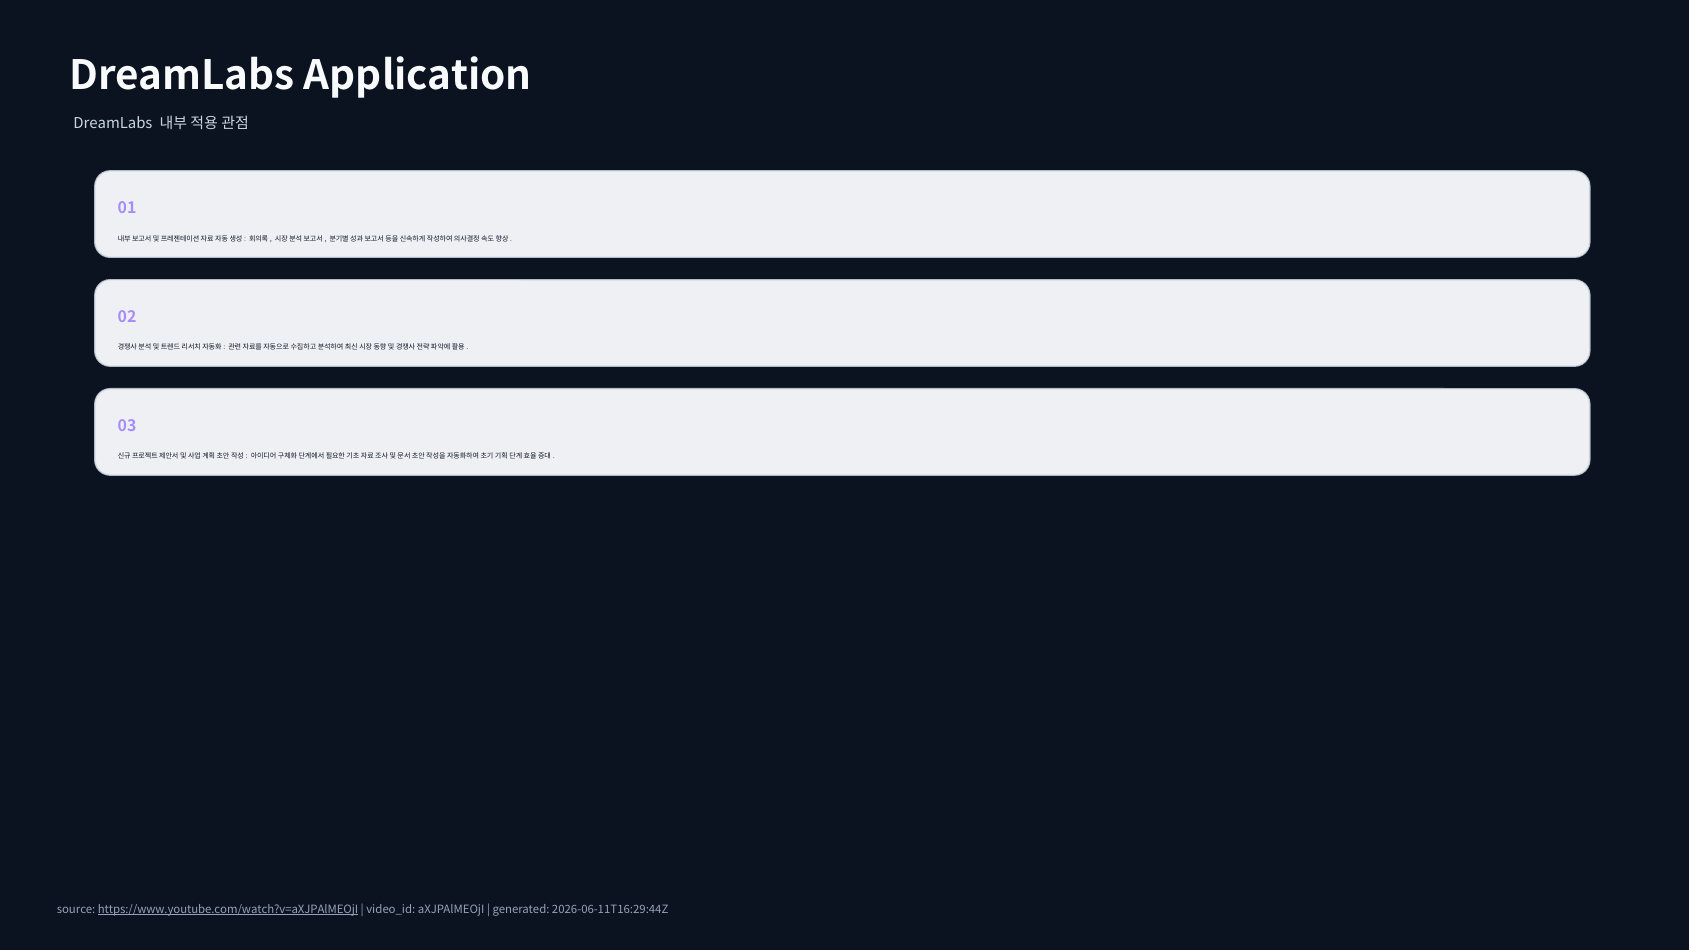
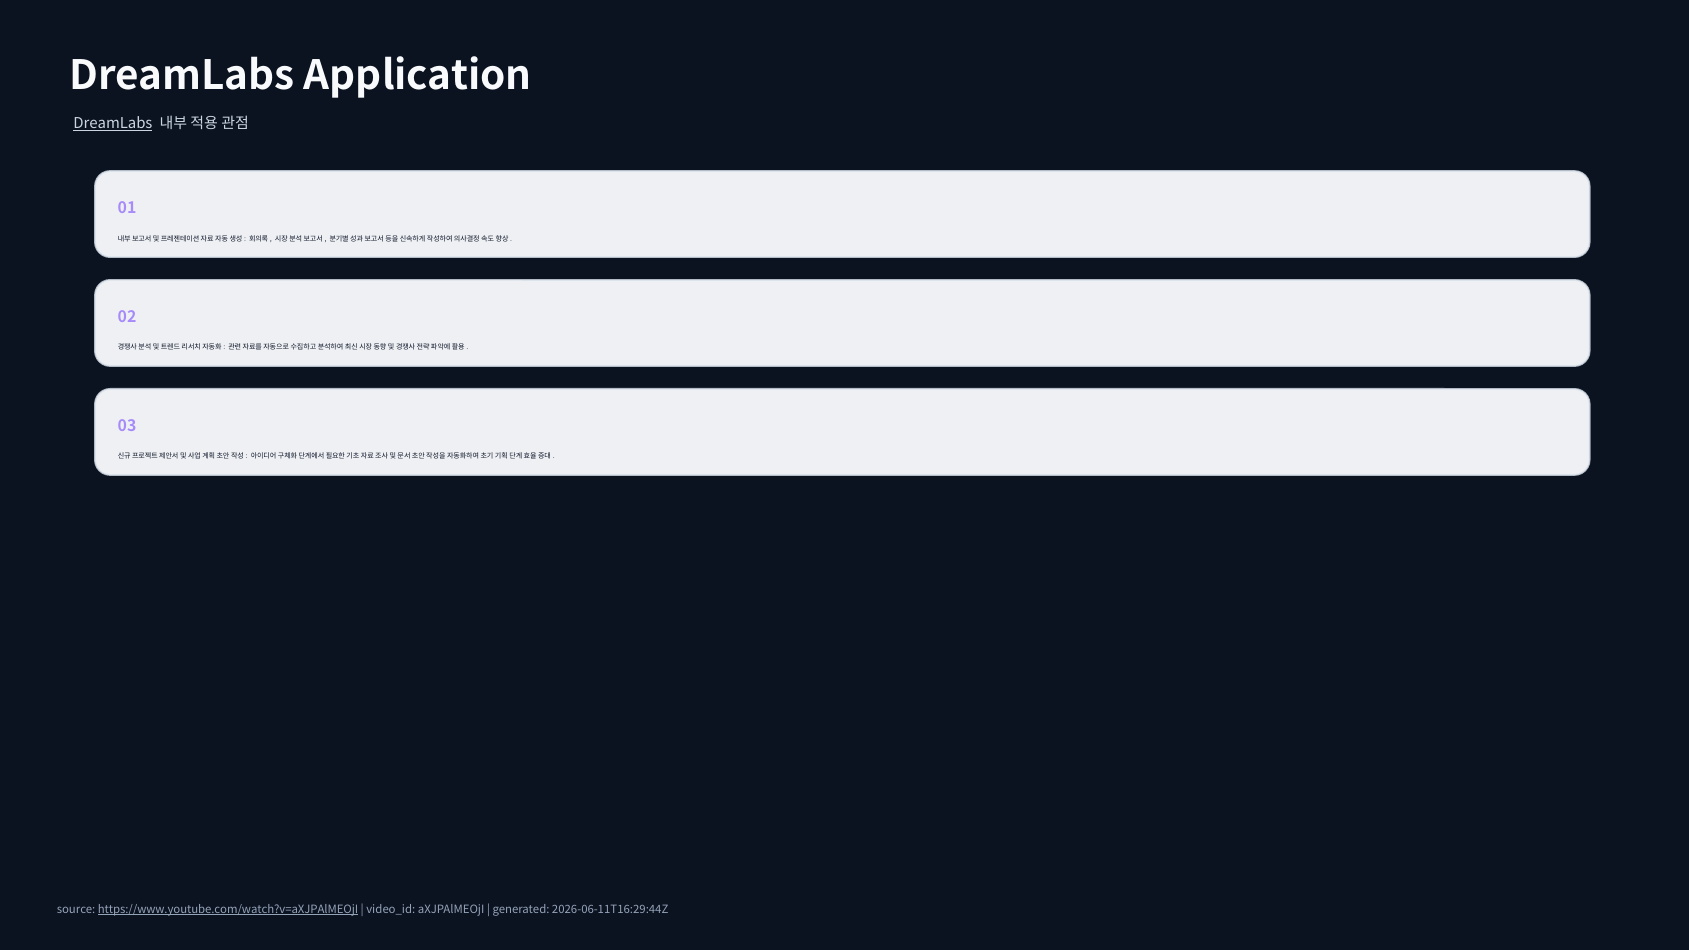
DreamLabs at (113, 124) underline: none -> present
